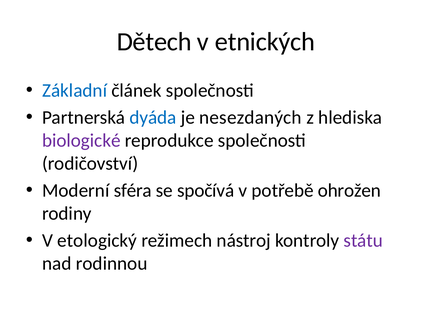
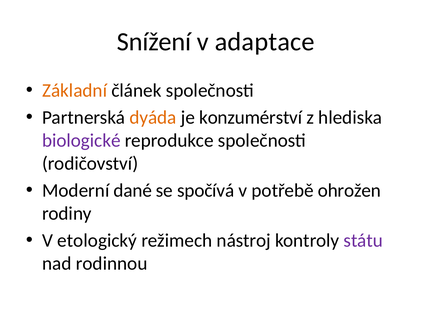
Dětech: Dětech -> Snížení
etnických: etnických -> adaptace
Základní colour: blue -> orange
dyáda colour: blue -> orange
nesezdaných: nesezdaných -> konzumérství
sféra: sféra -> dané
